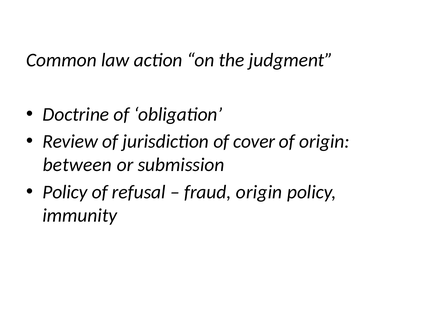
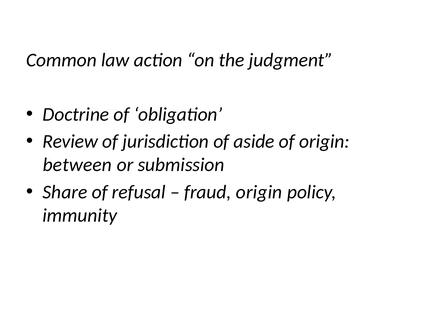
cover: cover -> aside
Policy at (65, 192): Policy -> Share
